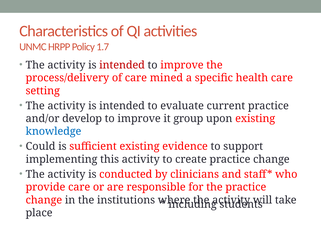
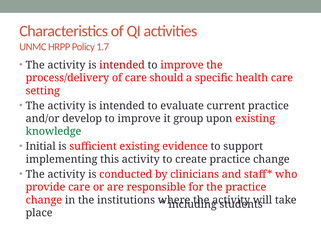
mined: mined -> should
knowledge colour: blue -> green
Could: Could -> Initial
